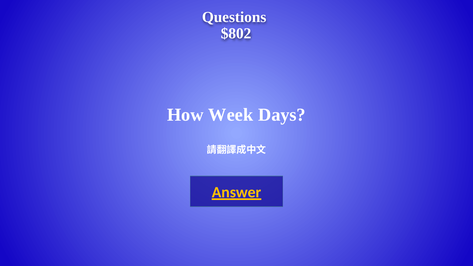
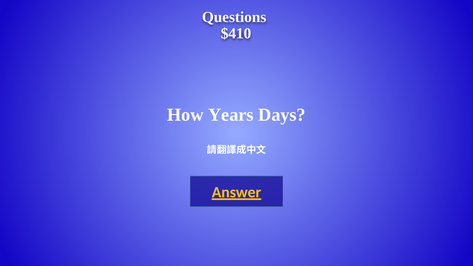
$802: $802 -> $410
Week: Week -> Years
